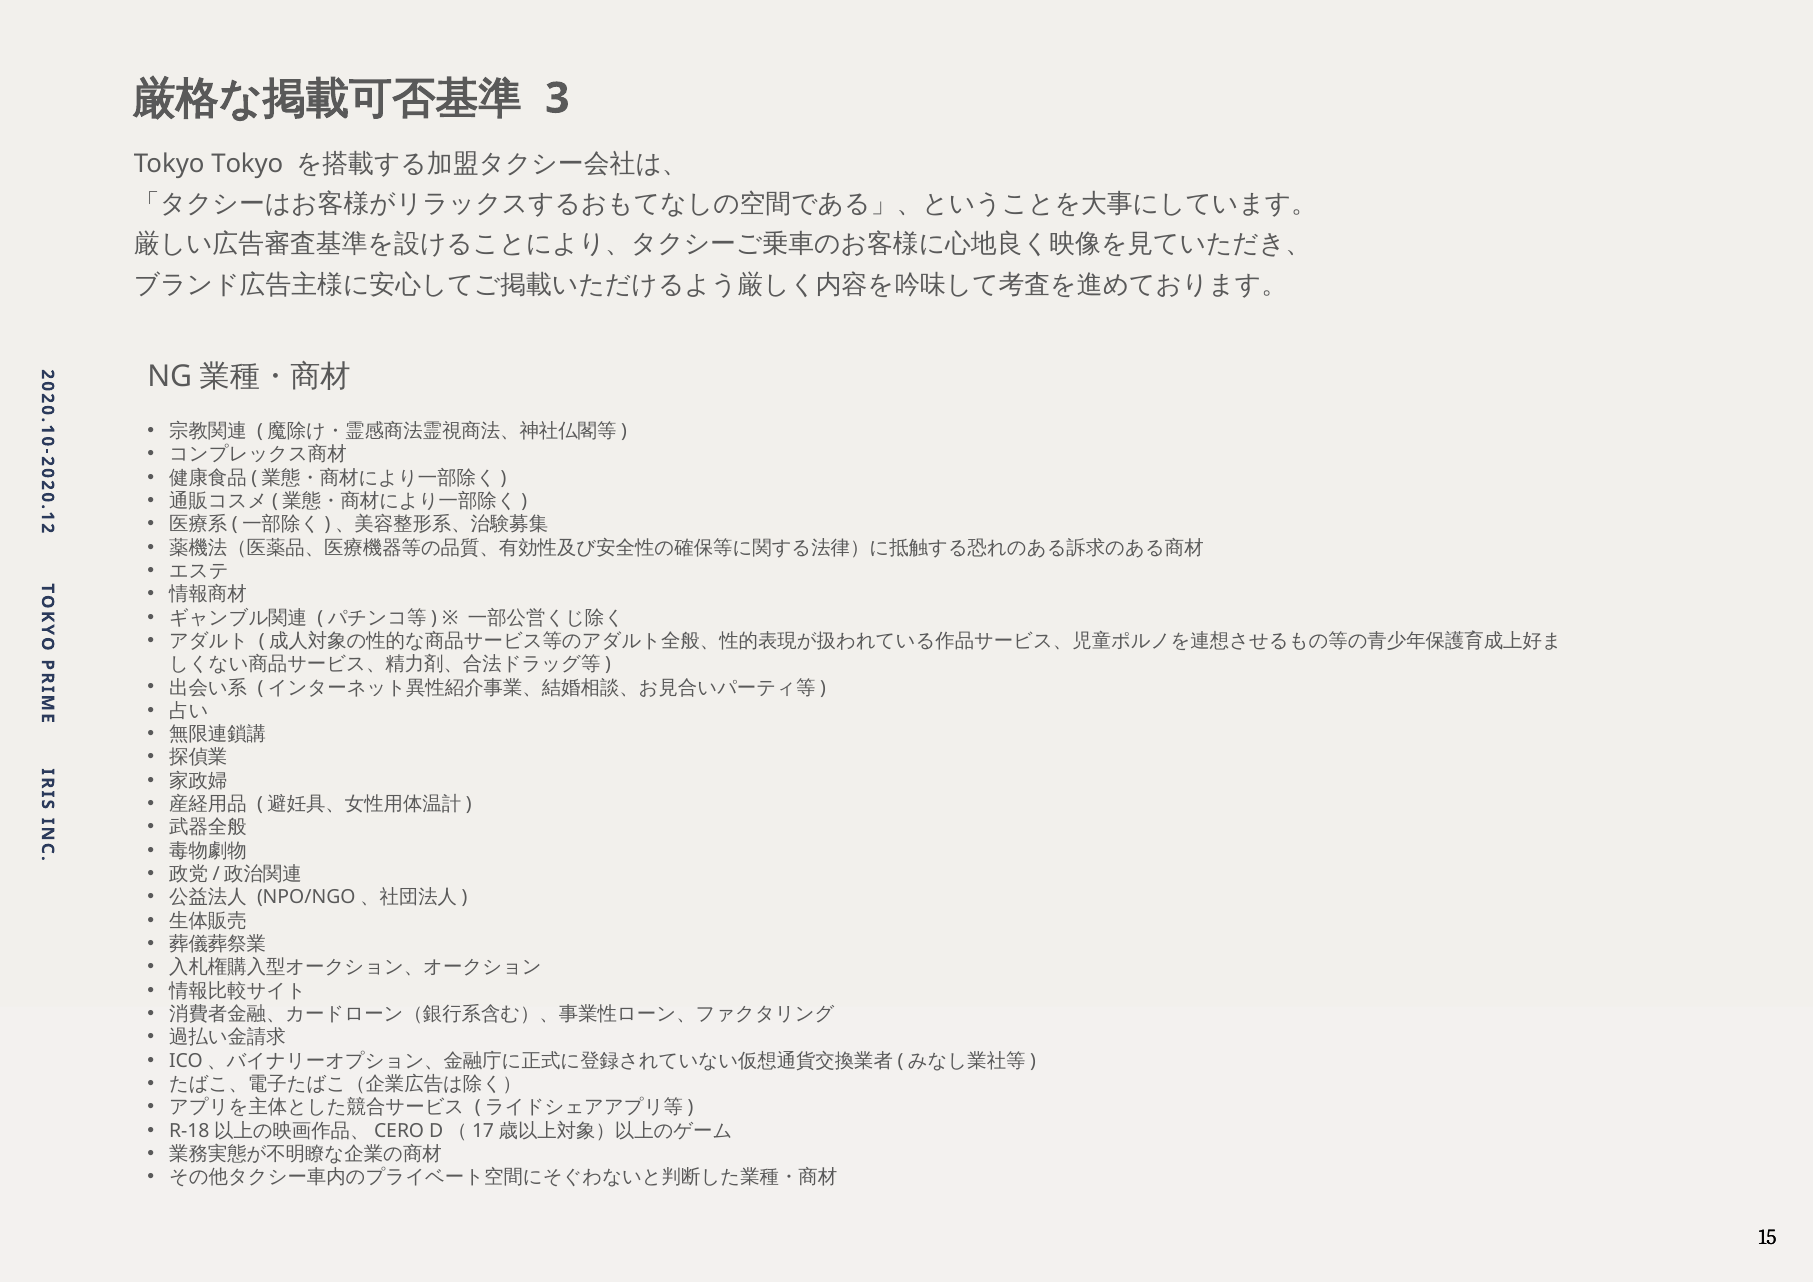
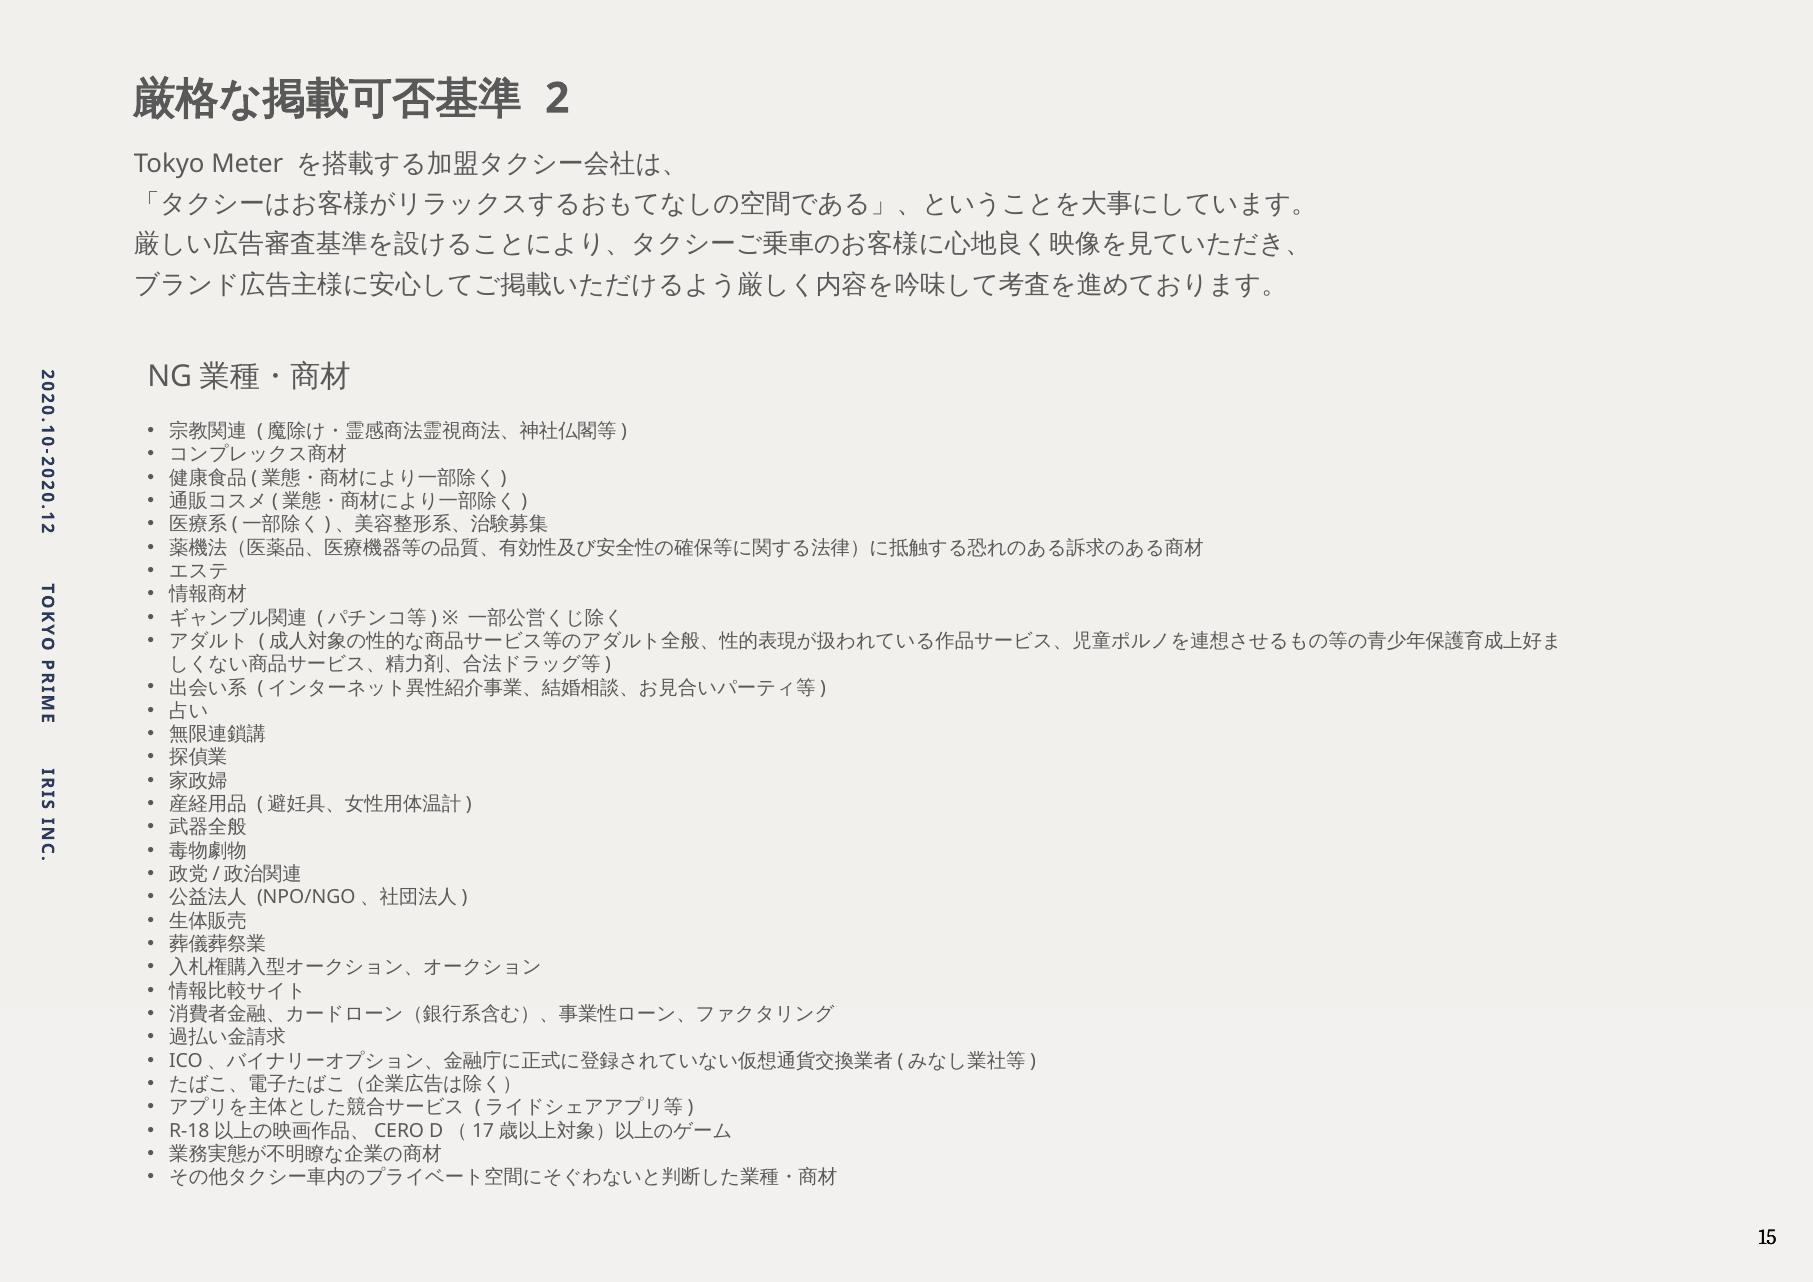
3 at (557, 98): 3 -> 2
Tokyo Tokyo: Tokyo -> Meter
